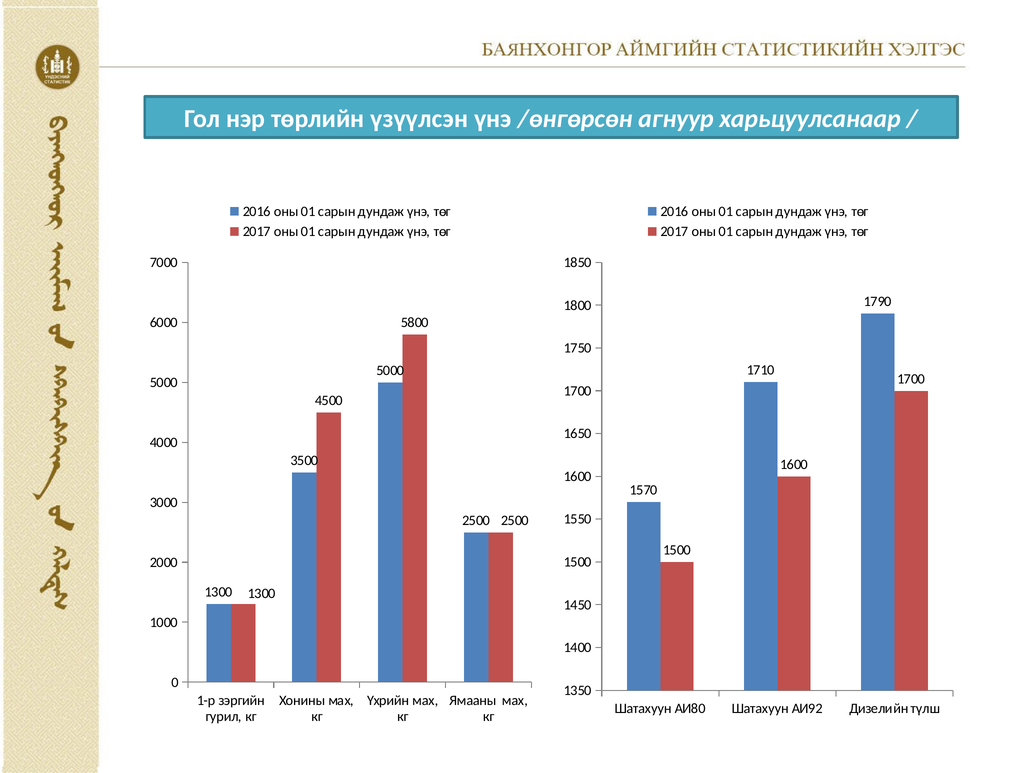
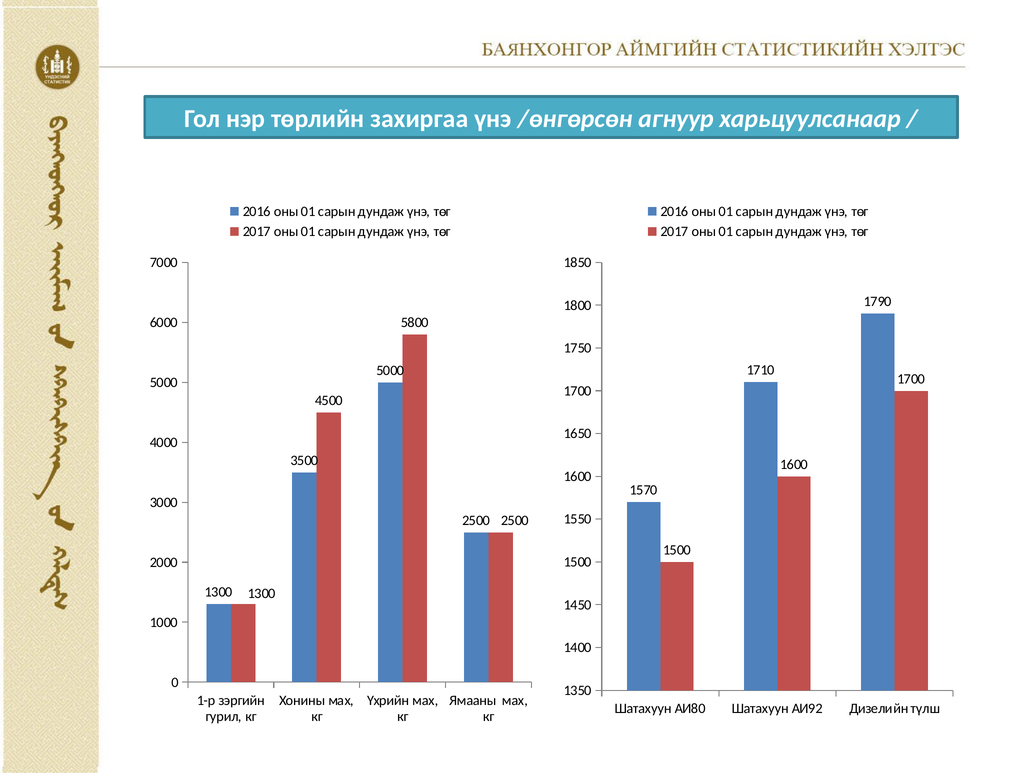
үзүүлсэн: үзүүлсэн -> захиргаа
